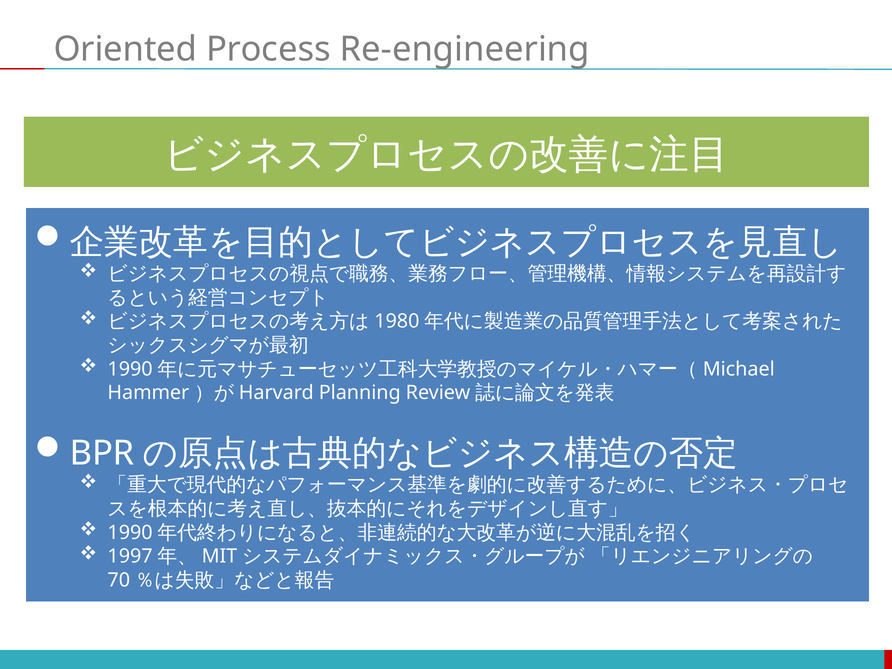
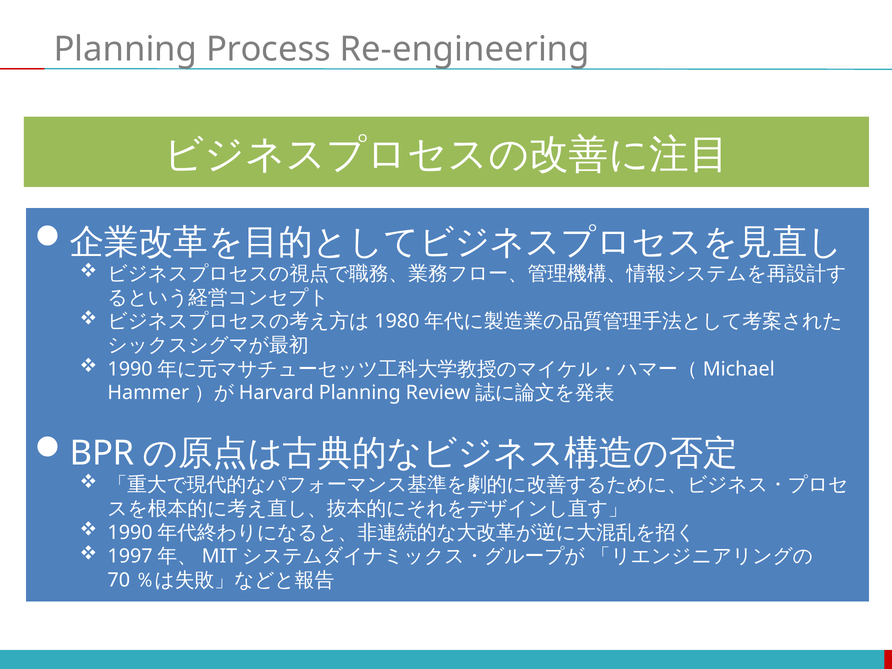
Oriented at (125, 49): Oriented -> Planning
